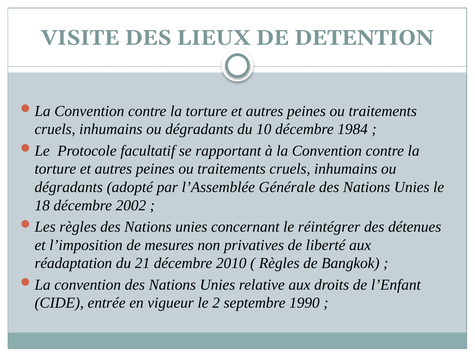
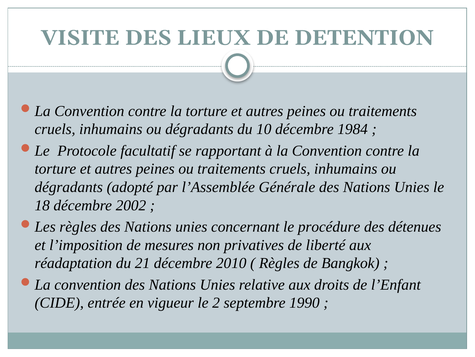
réintégrer: réintégrer -> procédure
